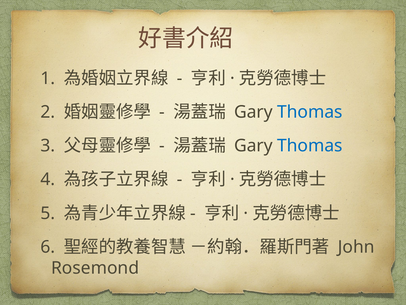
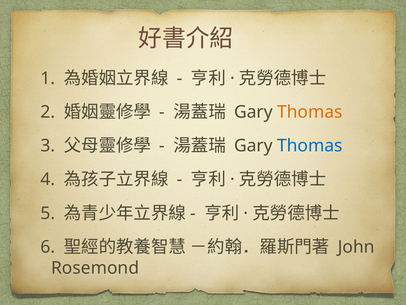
Thomas at (310, 112) colour: blue -> orange
